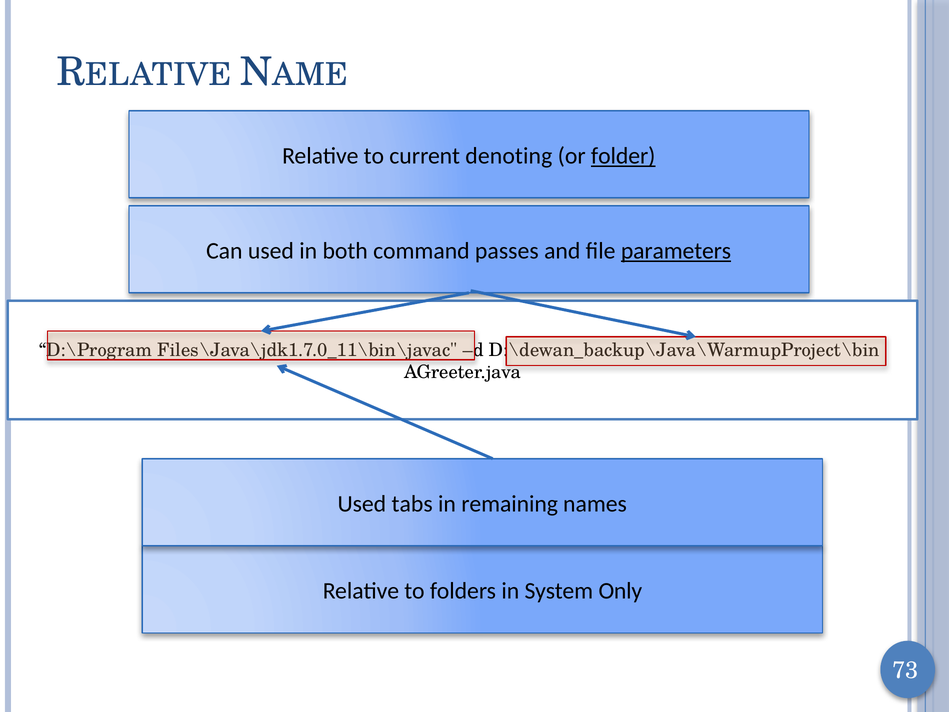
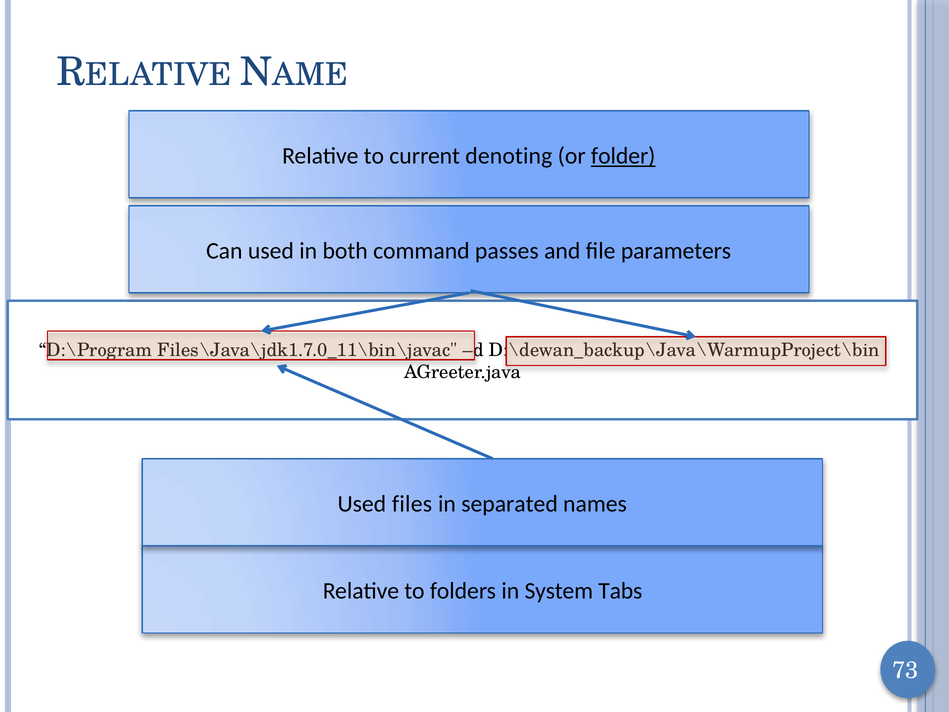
parameters underline: present -> none
tabs: tabs -> files
remaining: remaining -> separated
Only: Only -> Tabs
